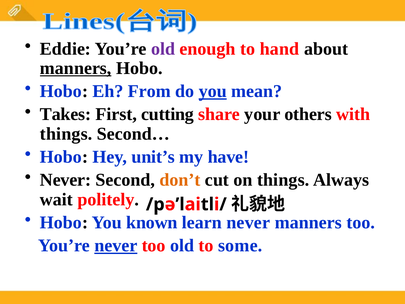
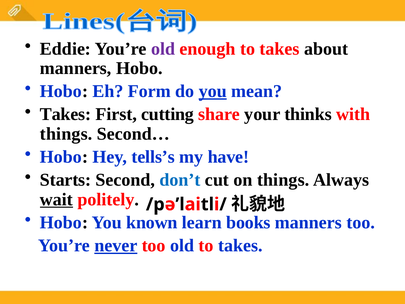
enough to hand: hand -> takes
manners at (76, 68) underline: present -> none
From: From -> Form
others: others -> thinks
unit’s: unit’s -> tells’s
Never at (66, 180): Never -> Starts
don’t colour: orange -> blue
wait underline: none -> present
learn never: never -> books
old to some: some -> takes
